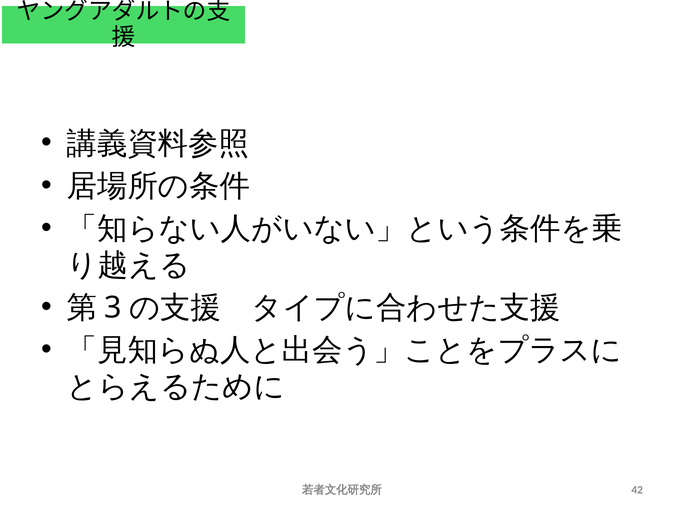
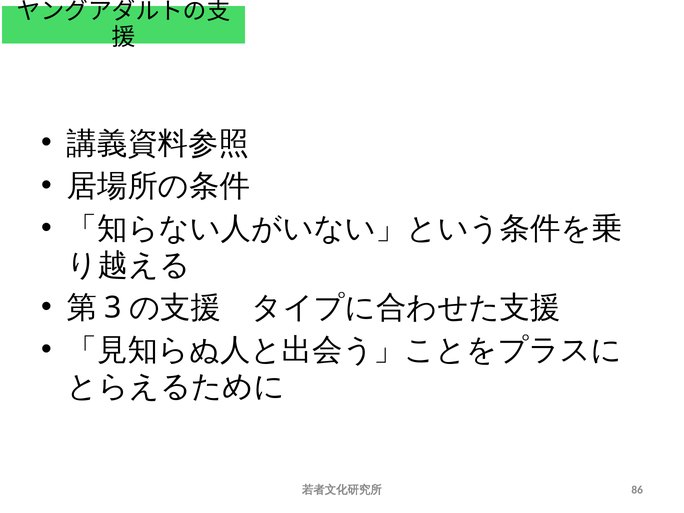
42: 42 -> 86
